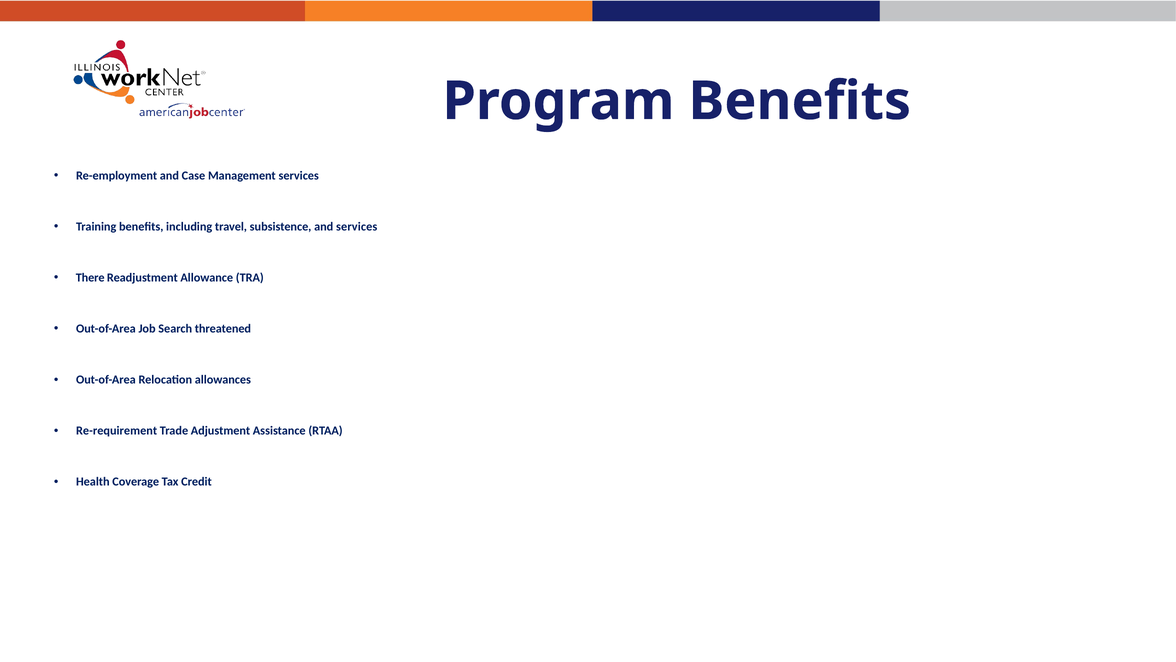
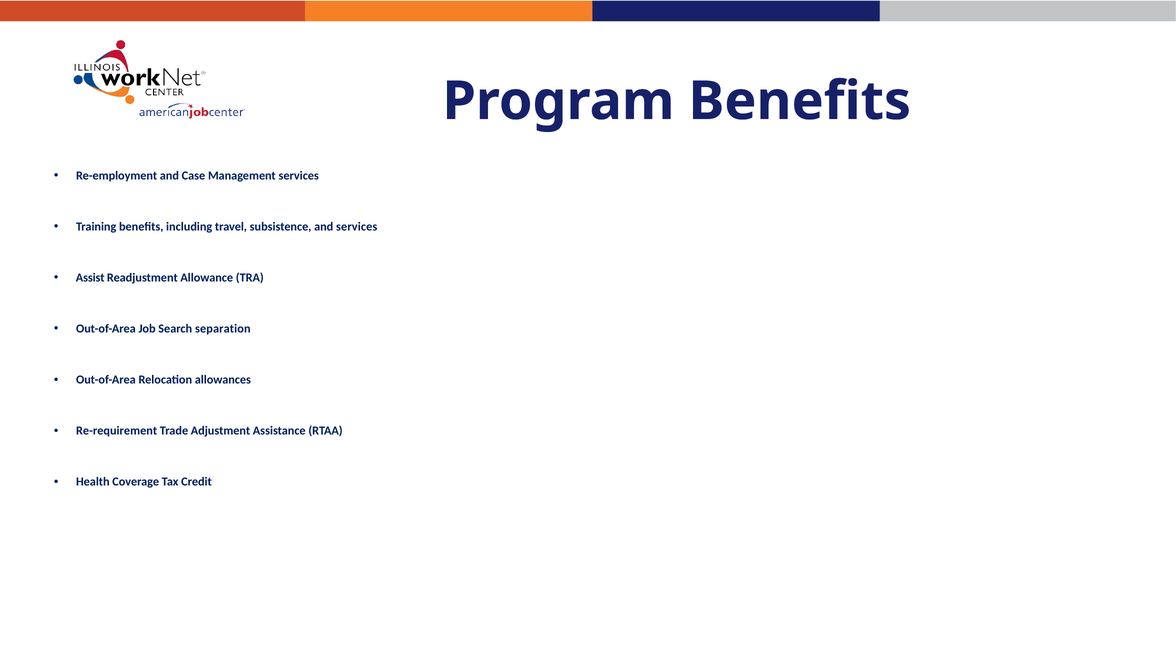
There: There -> Assist
threatened: threatened -> separation
